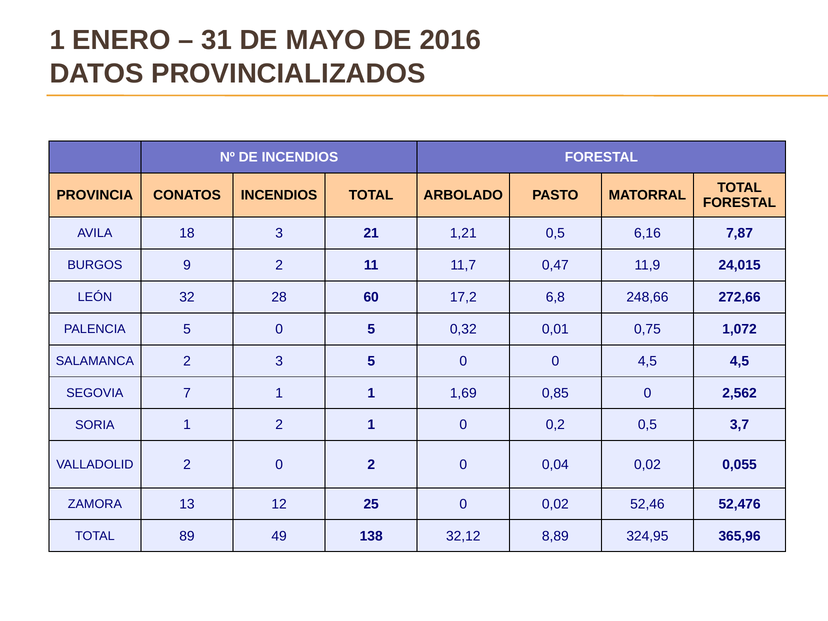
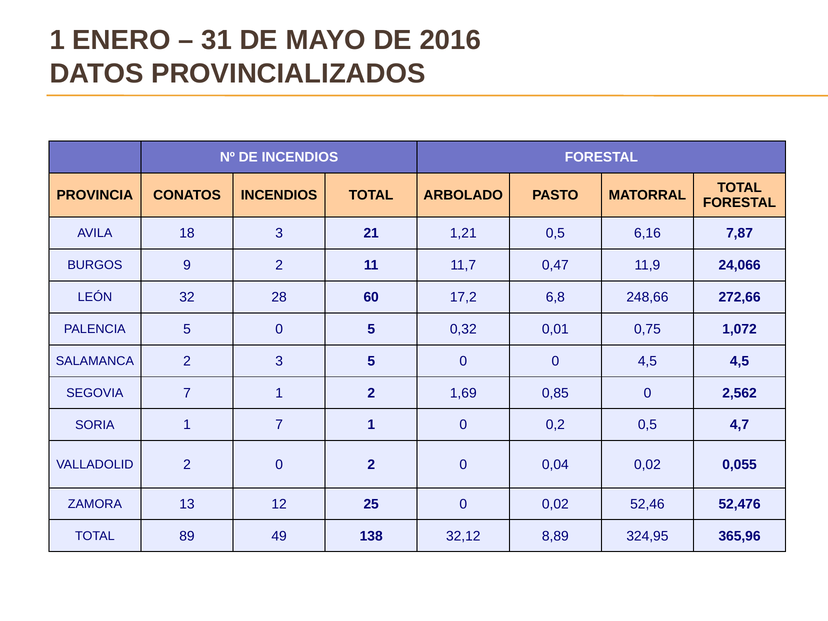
24,015: 24,015 -> 24,066
1 1: 1 -> 2
1 2: 2 -> 7
3,7: 3,7 -> 4,7
